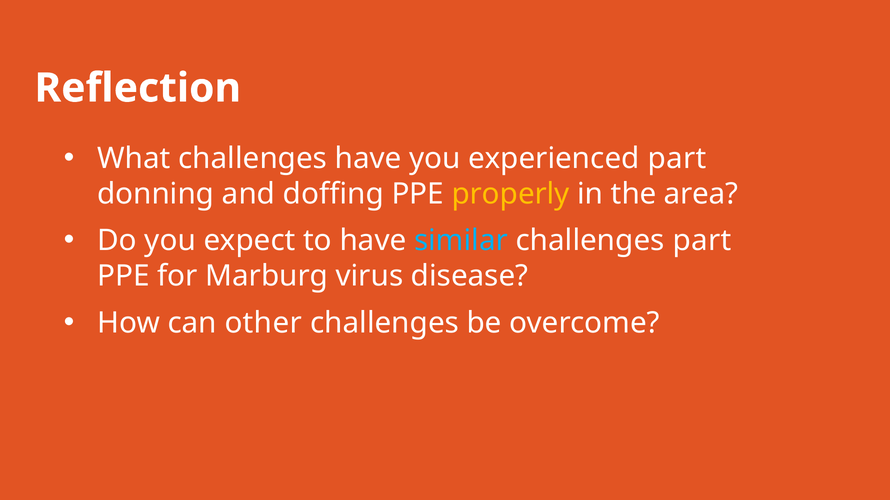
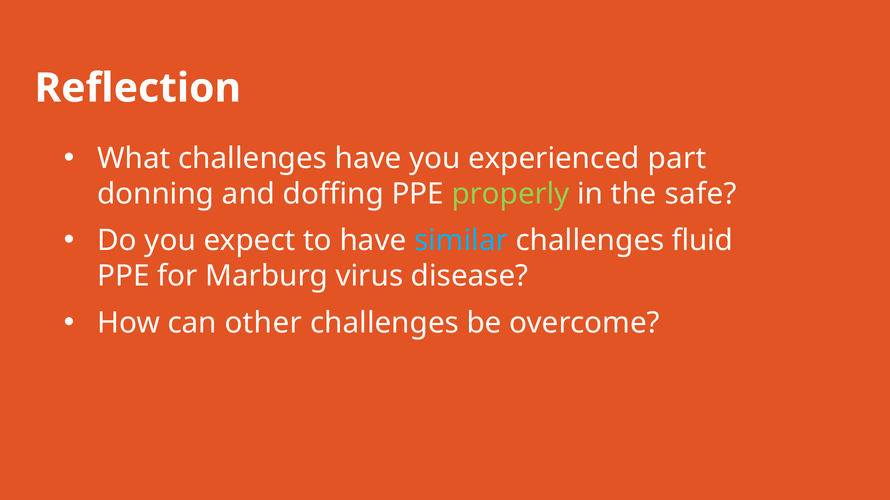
properly colour: yellow -> light green
area: area -> safe
challenges part: part -> fluid
